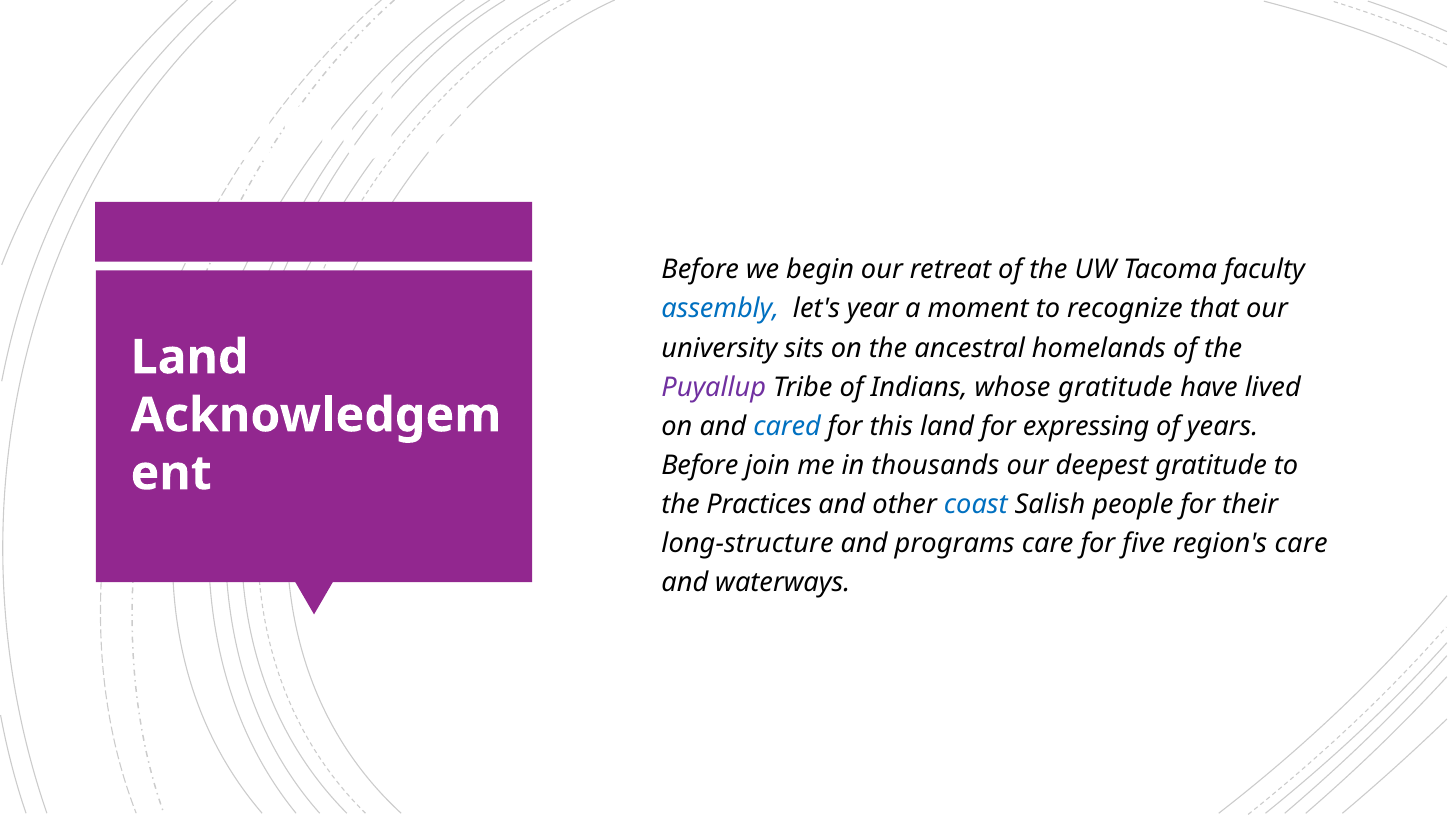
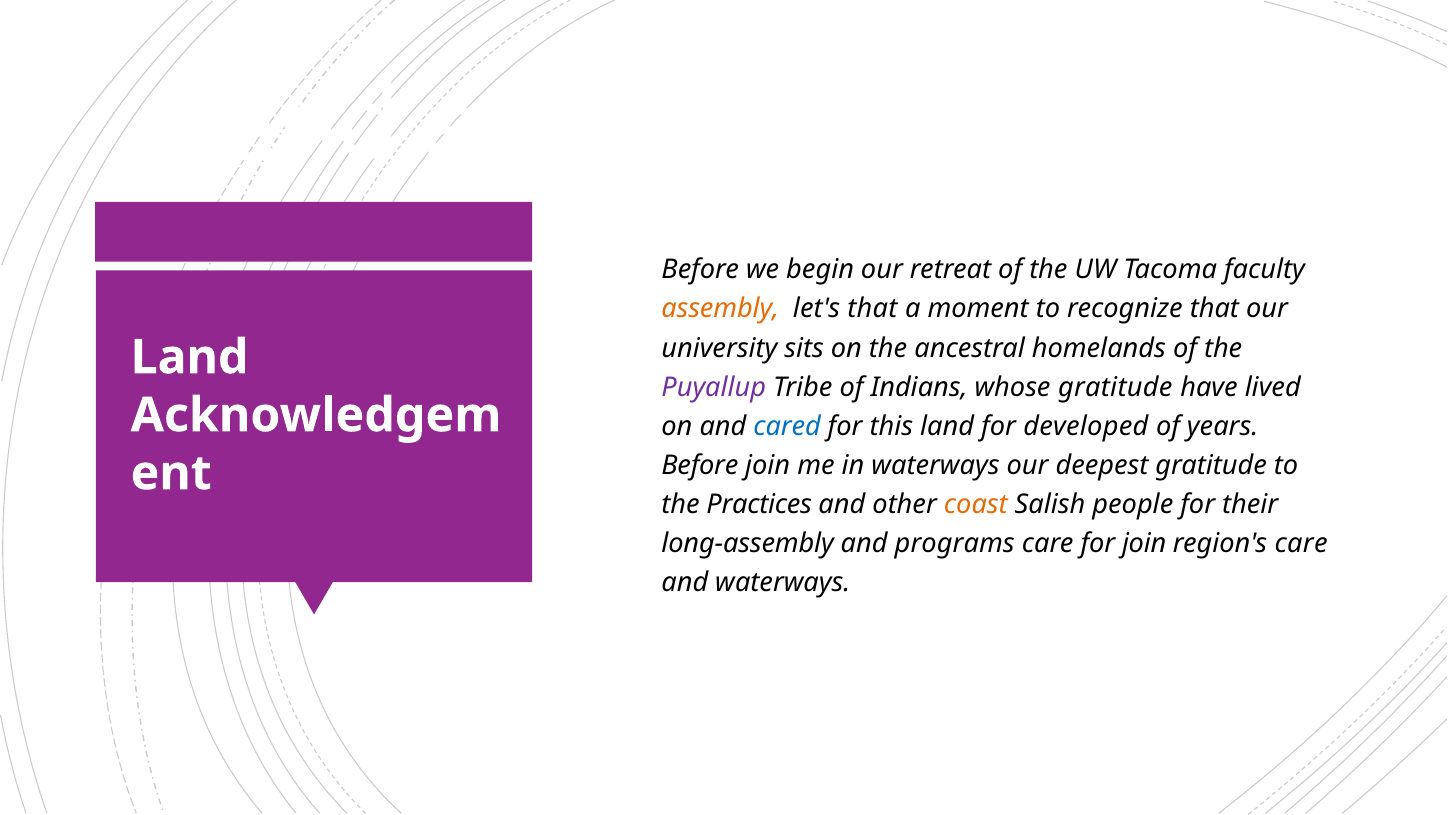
assembly colour: blue -> orange
let's year: year -> that
expressing: expressing -> developed
in thousands: thousands -> waterways
coast colour: blue -> orange
long-structure: long-structure -> long-assembly
for five: five -> join
